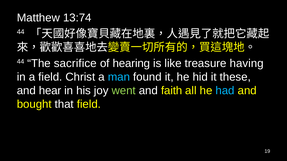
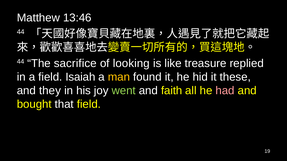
13:74: 13:74 -> 13:46
hearing: hearing -> looking
having: having -> replied
Christ: Christ -> Isaiah
man colour: light blue -> yellow
hear: hear -> they
had colour: light blue -> pink
